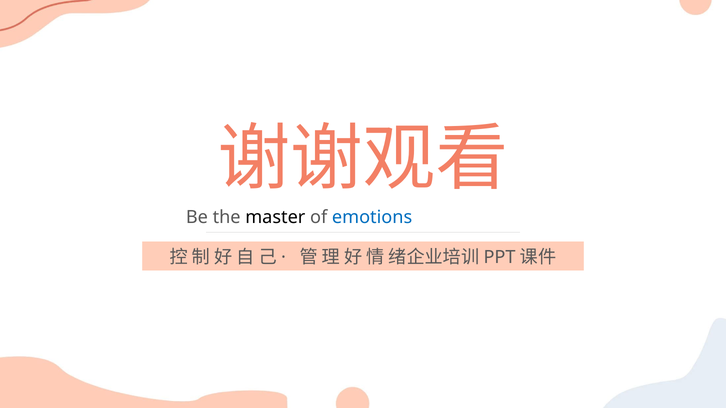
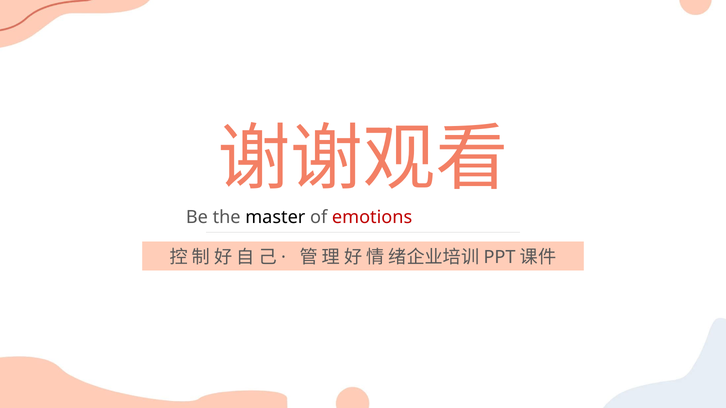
emotions colour: blue -> red
